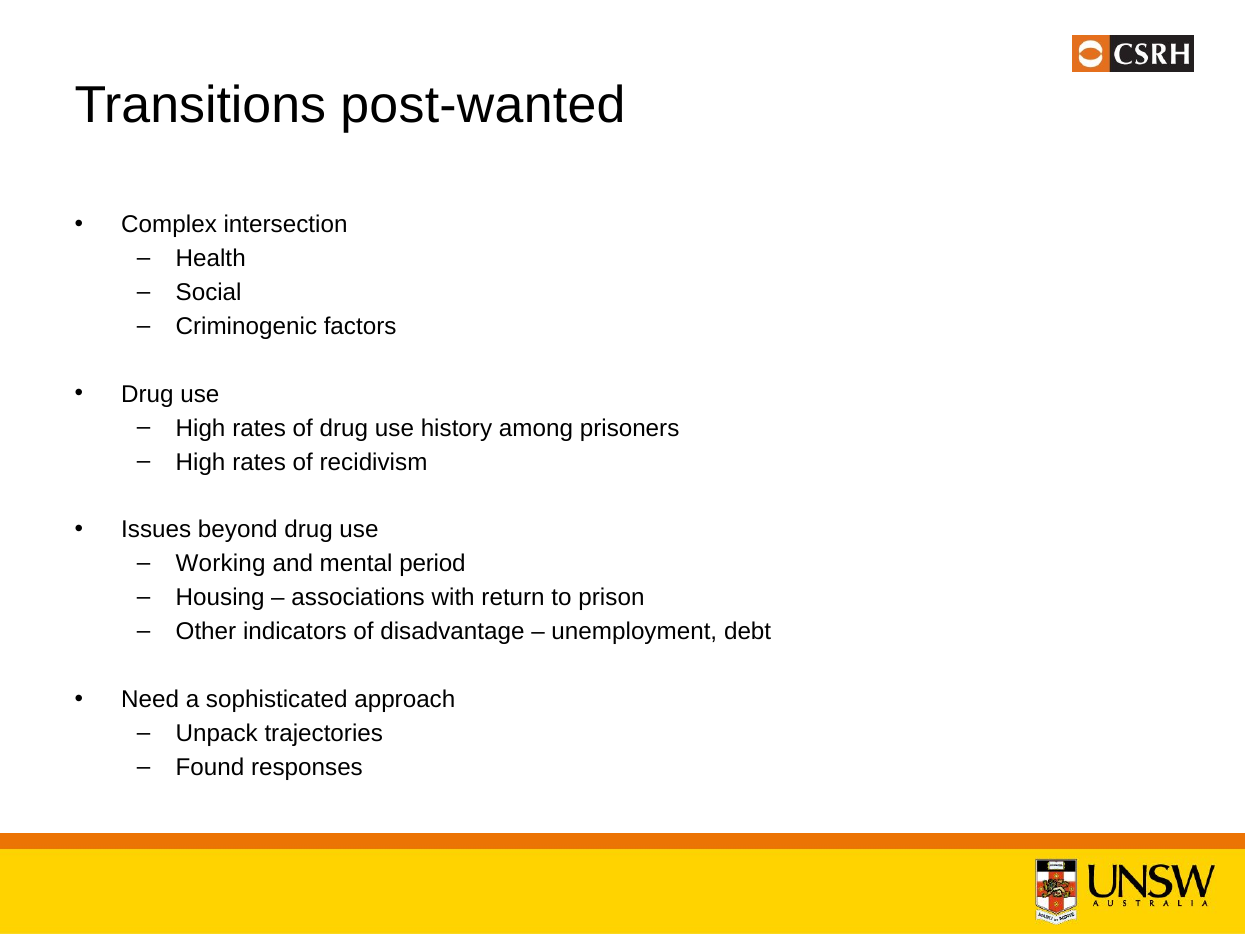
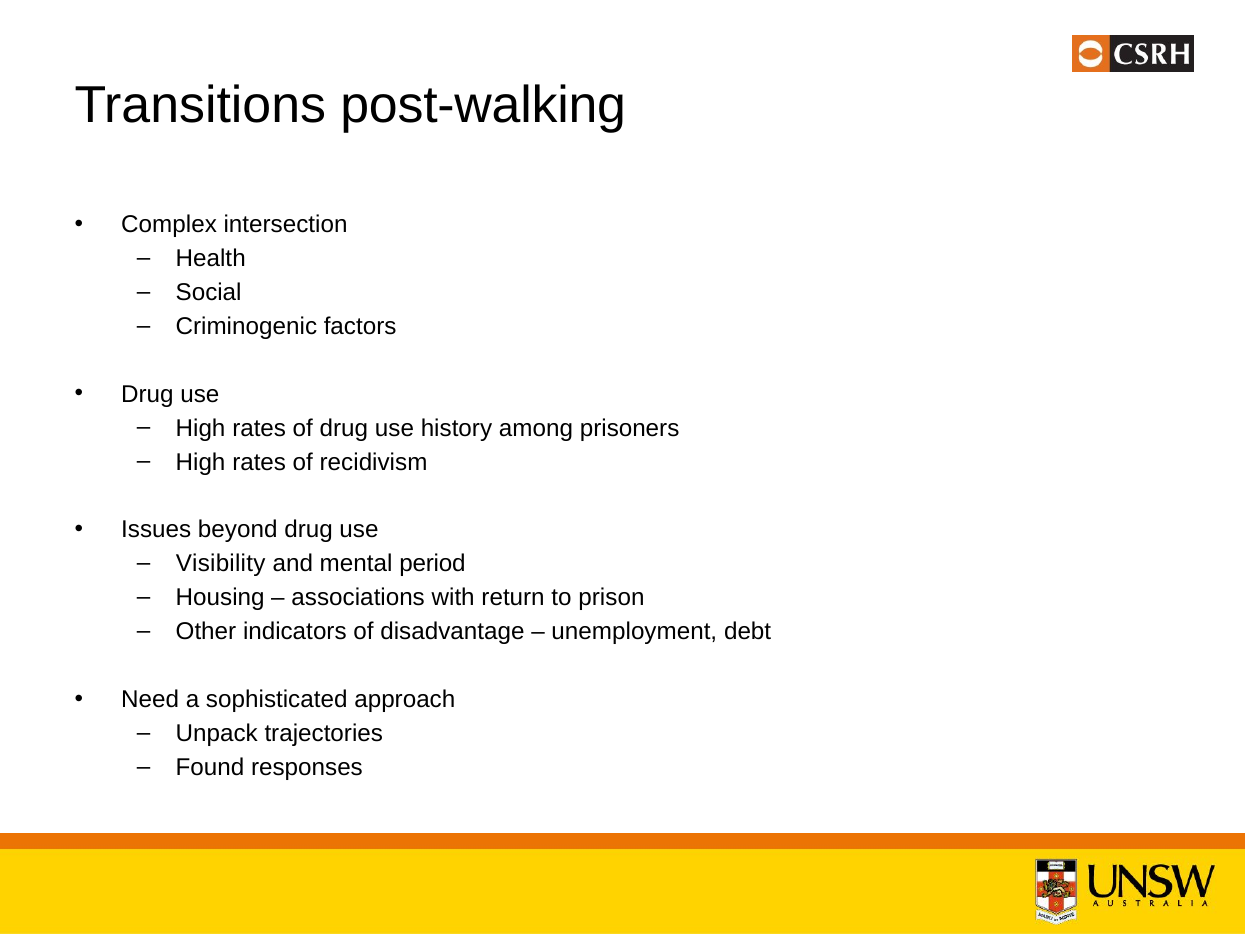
post-wanted: post-wanted -> post-walking
Working: Working -> Visibility
